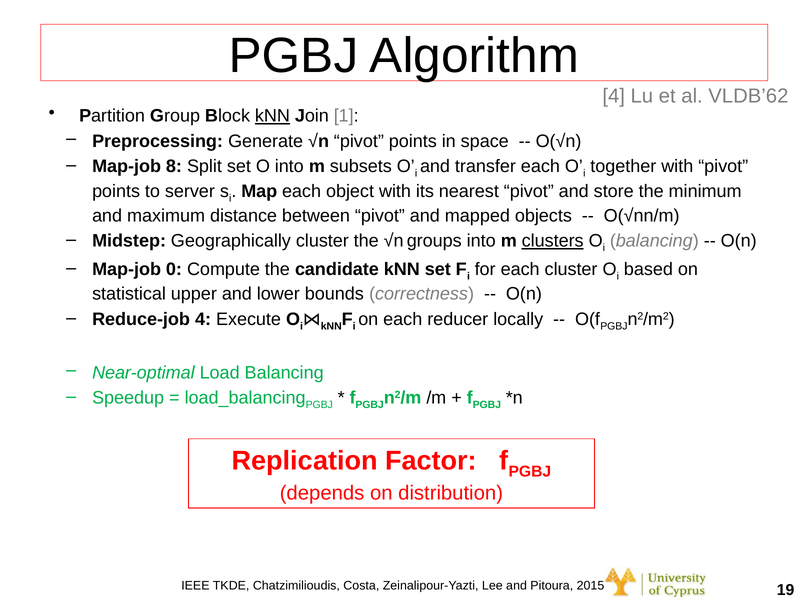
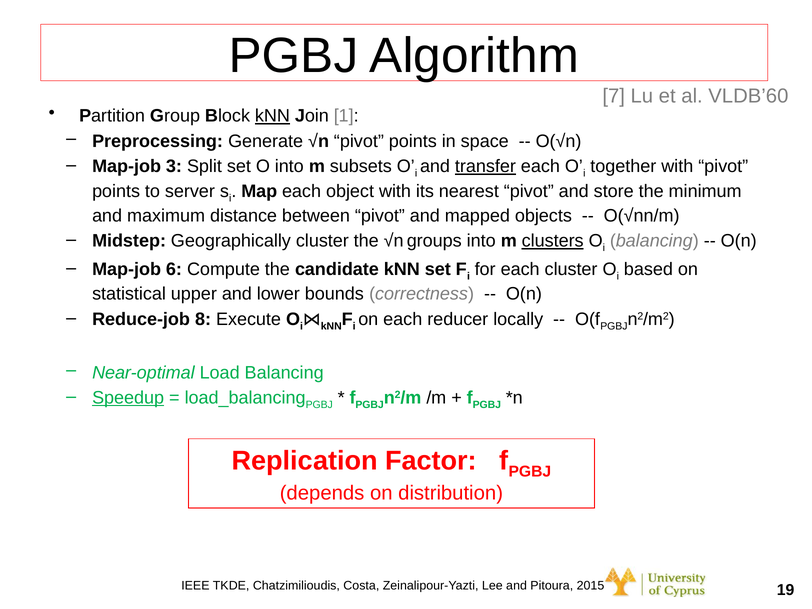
4 at (614, 96): 4 -> 7
VLDB’62: VLDB’62 -> VLDB’60
8: 8 -> 3
transfer underline: none -> present
0: 0 -> 6
Reduce-job 4: 4 -> 8
Speedup underline: none -> present
